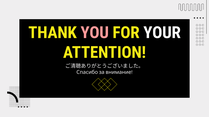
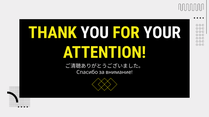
YOU colour: pink -> white
